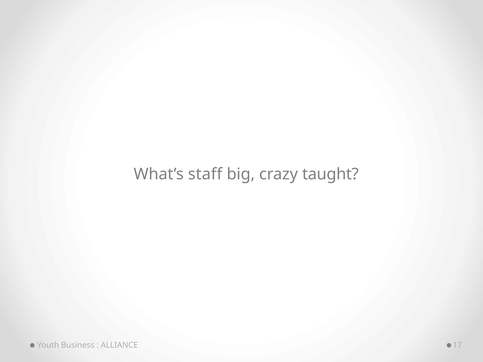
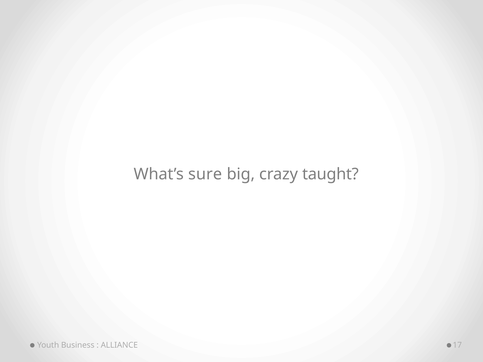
staff: staff -> sure
